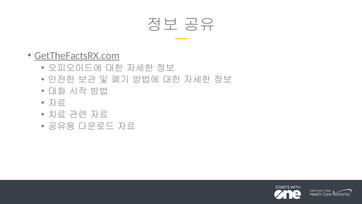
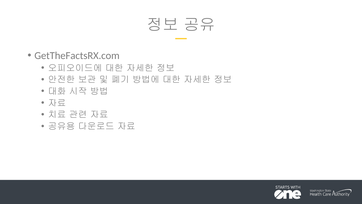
GetTheFactsRX.com underline: present -> none
